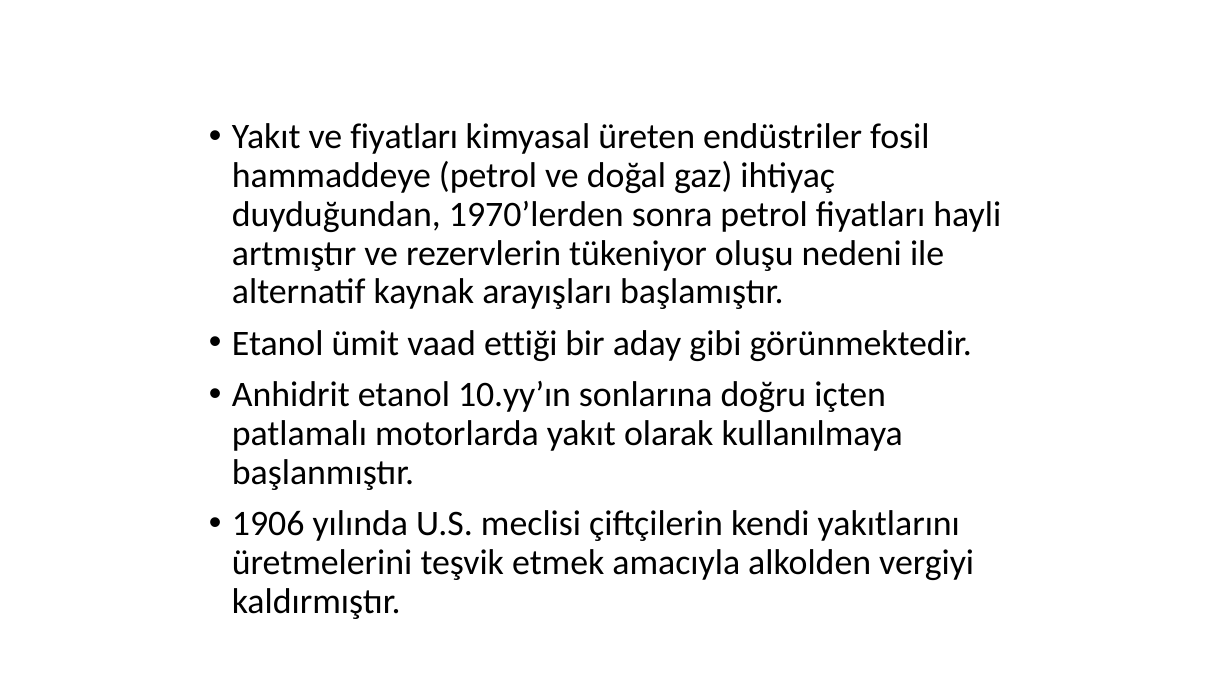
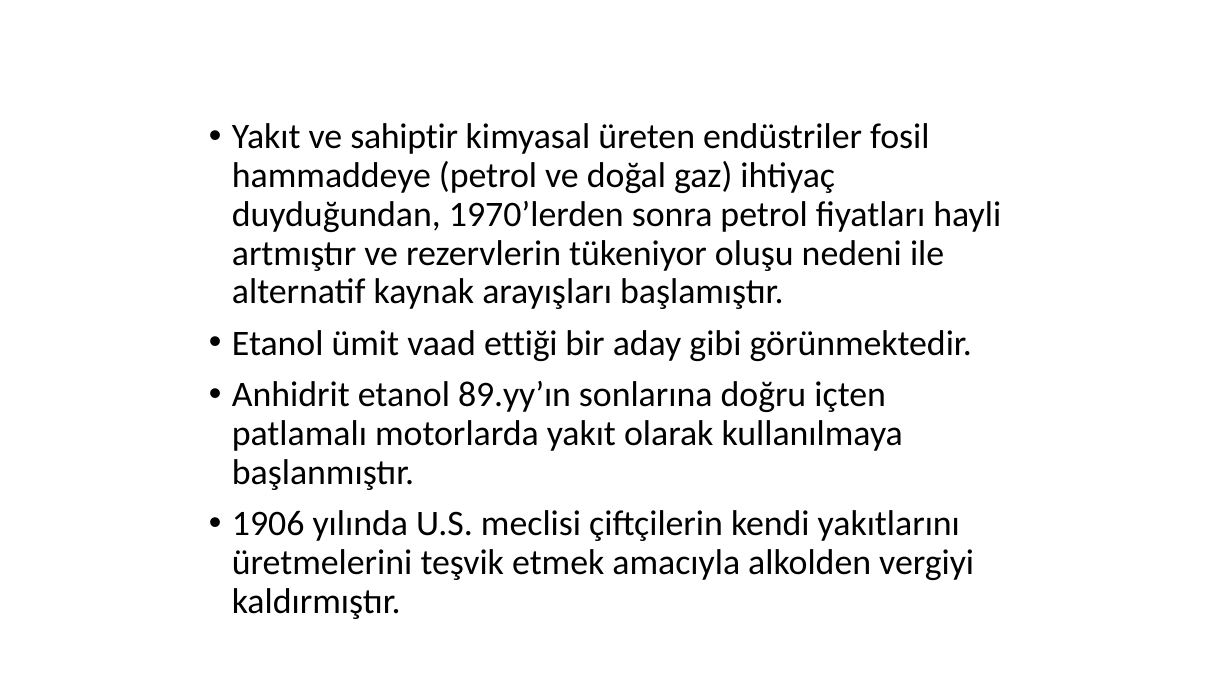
ve fiyatları: fiyatları -> sahiptir
10.yy’ın: 10.yy’ın -> 89.yy’ın
